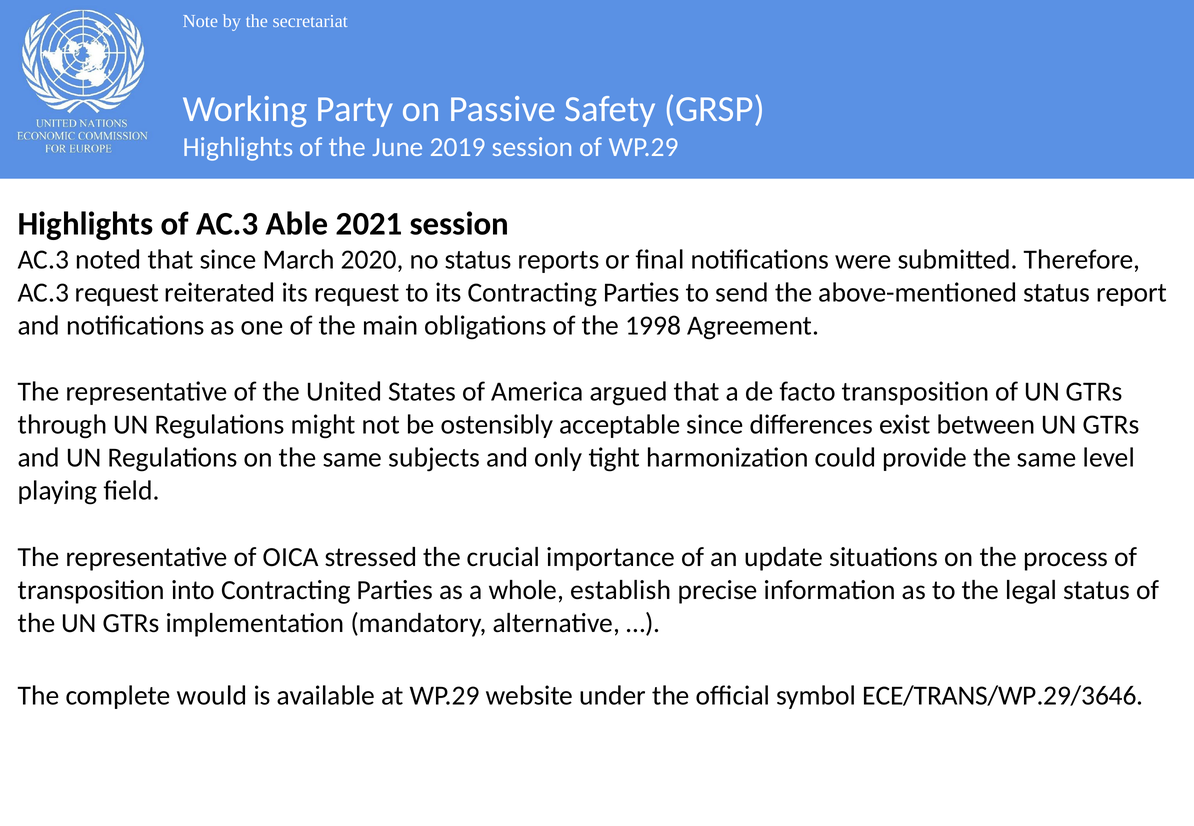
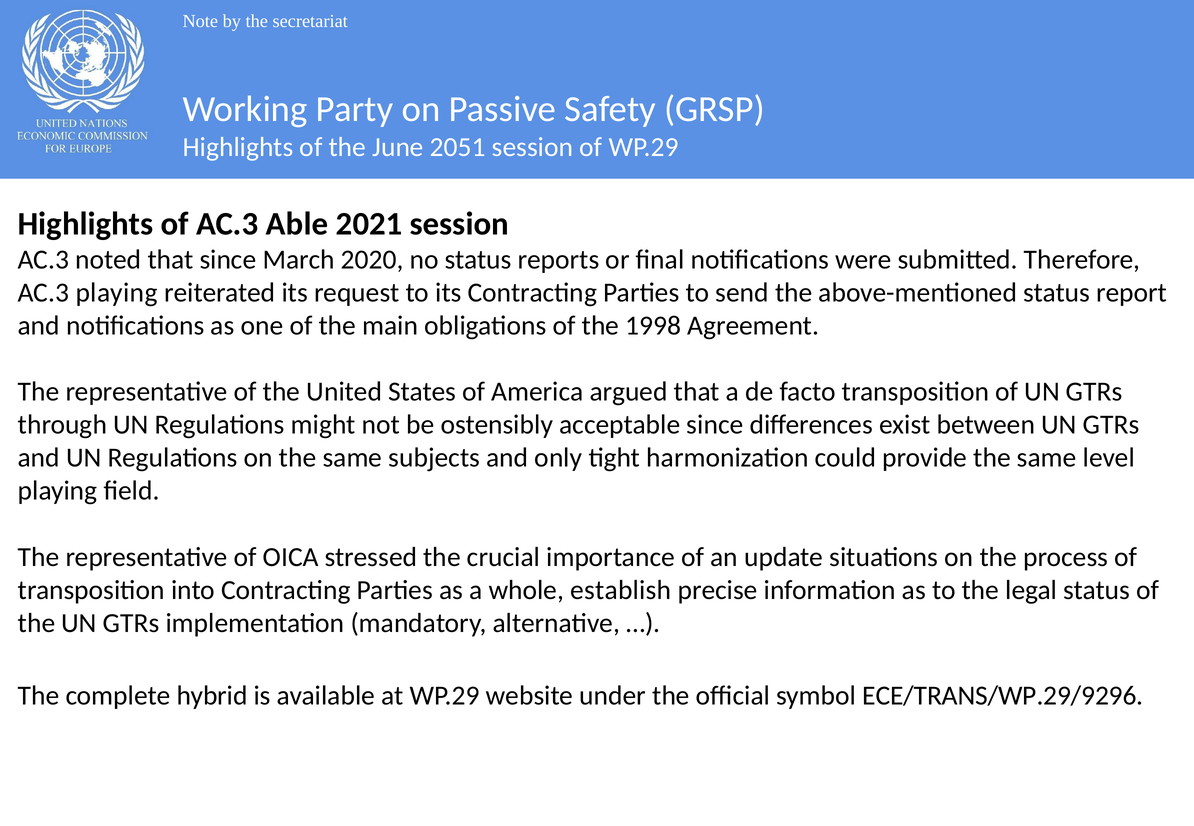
2019: 2019 -> 2051
AC.3 request: request -> playing
would: would -> hybrid
ECE/TRANS/WP.29/3646: ECE/TRANS/WP.29/3646 -> ECE/TRANS/WP.29/9296
